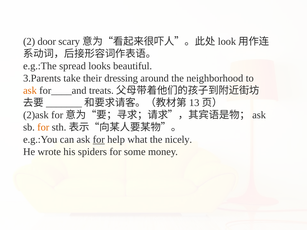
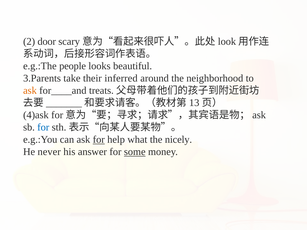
spread: spread -> people
dressing: dressing -> inferred
2)ask: 2)ask -> 4)ask
for at (43, 127) colour: orange -> blue
wrote: wrote -> never
spiders: spiders -> answer
some underline: none -> present
